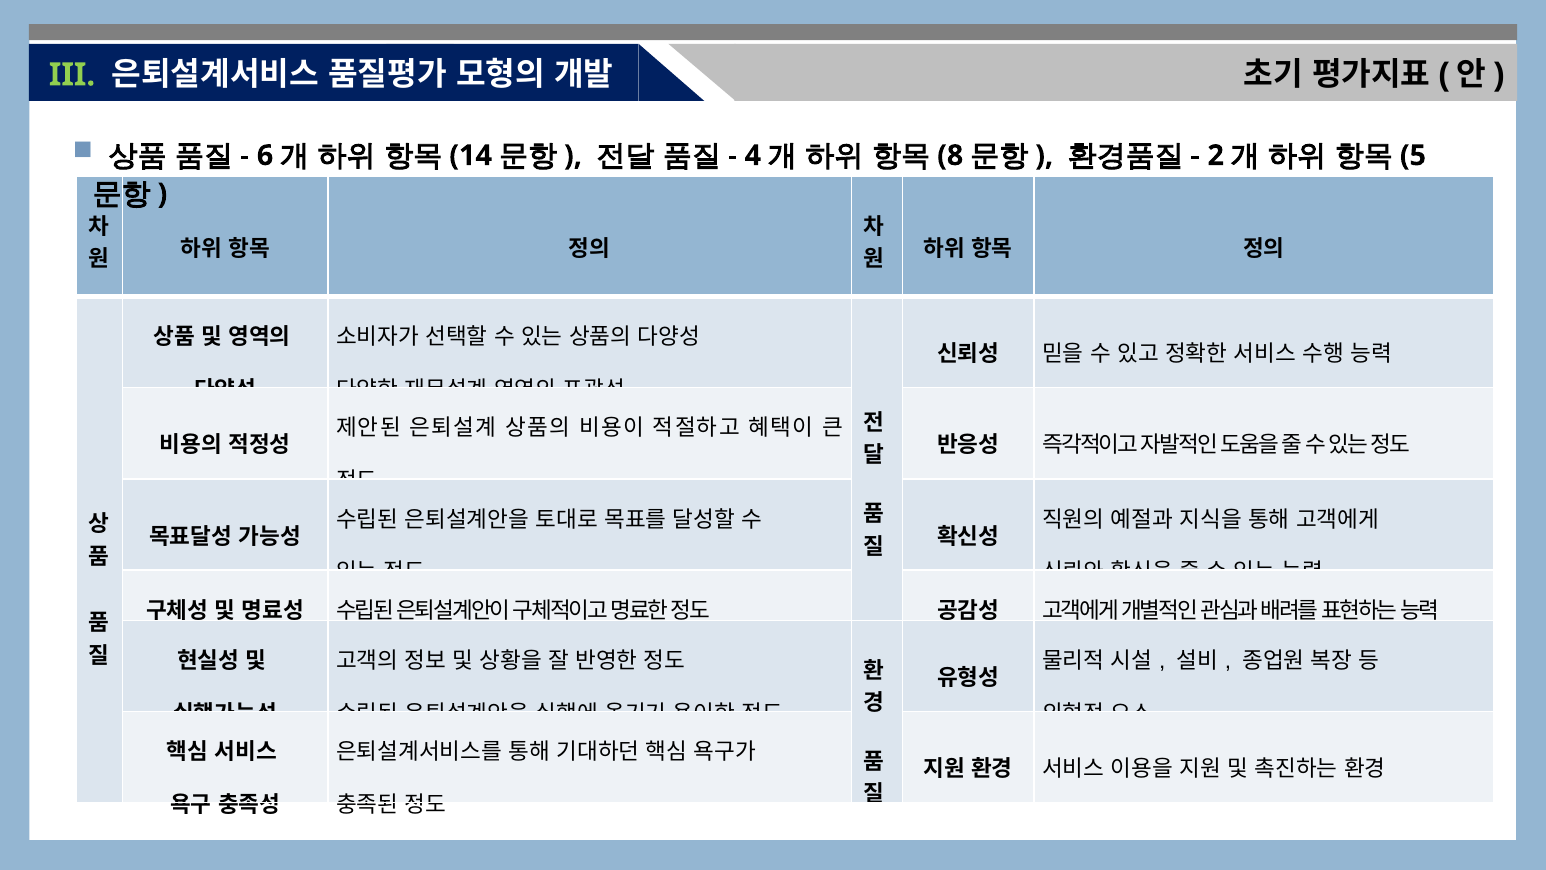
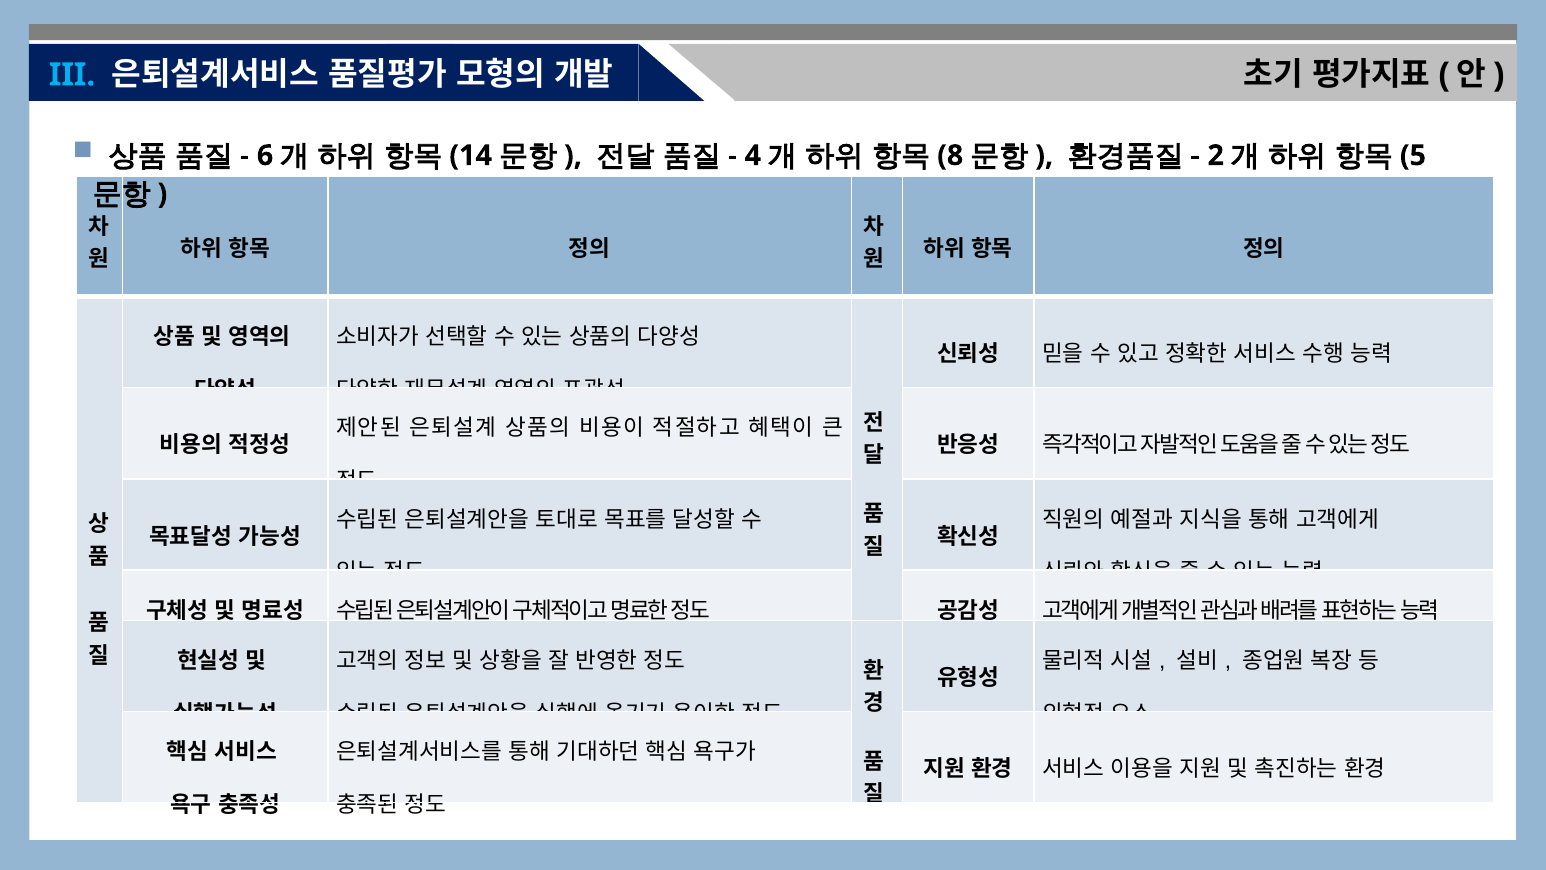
III colour: light green -> light blue
